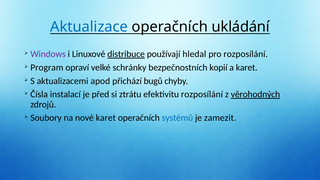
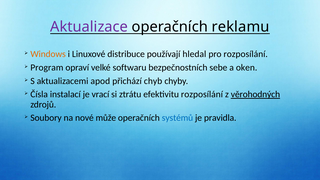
Aktualizace colour: blue -> purple
ukládání: ukládání -> reklamu
Windows colour: purple -> orange
distribuce underline: present -> none
schránky: schránky -> softwaru
kopií: kopií -> sebe
a karet: karet -> oken
bugů: bugů -> chyb
před: před -> vrací
nové karet: karet -> může
zamezit: zamezit -> pravidla
